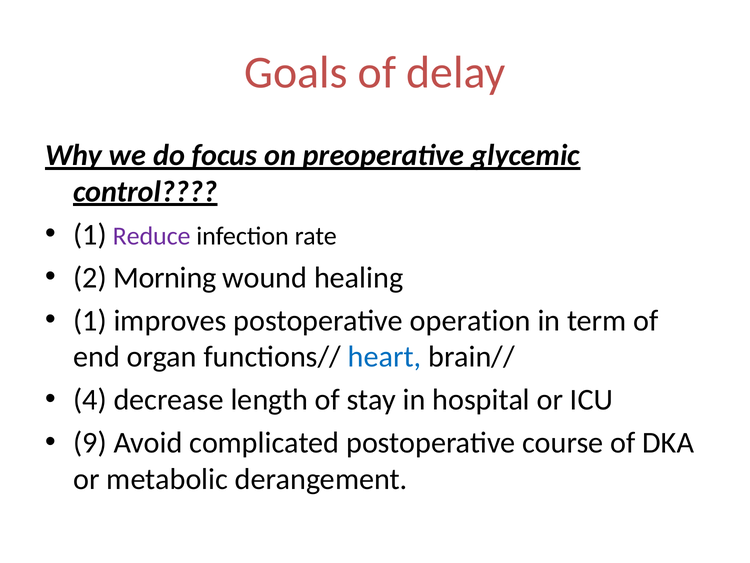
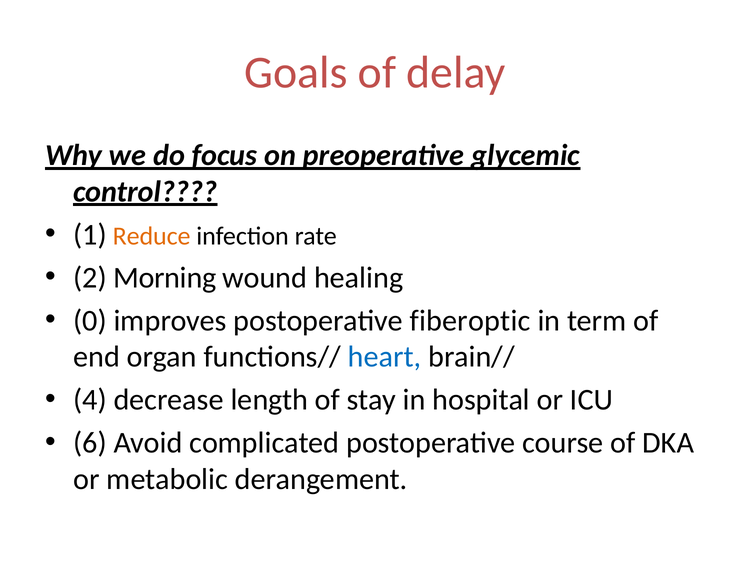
Reduce colour: purple -> orange
1 at (90, 320): 1 -> 0
operation: operation -> fiberoptic
9: 9 -> 6
